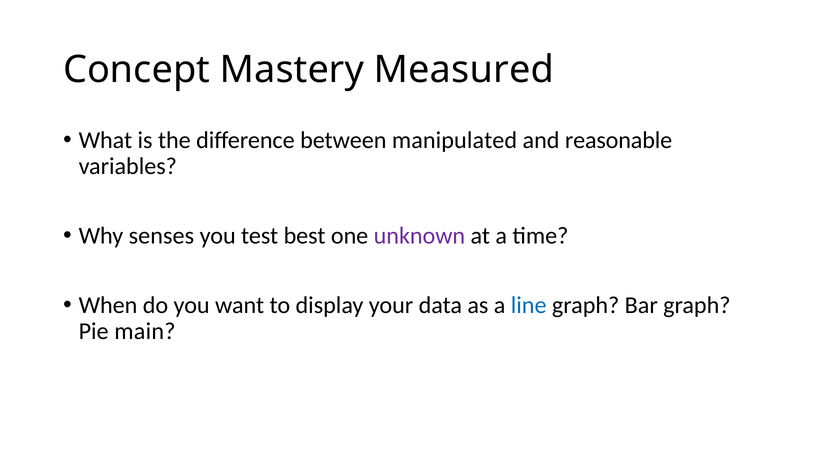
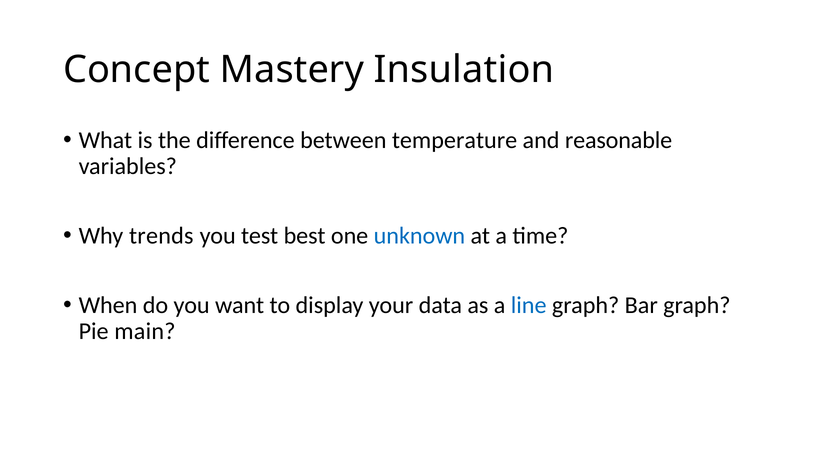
Measured: Measured -> Insulation
manipulated: manipulated -> temperature
senses: senses -> trends
unknown colour: purple -> blue
